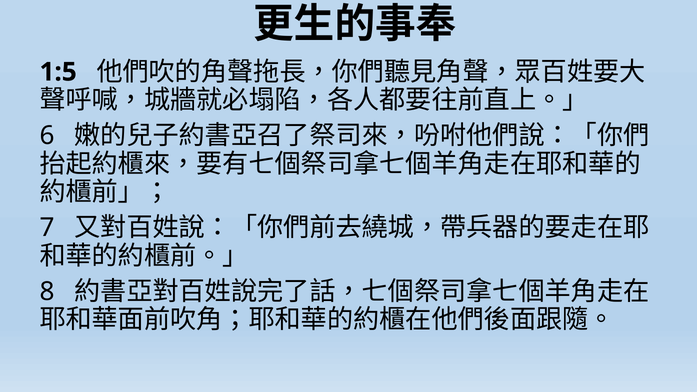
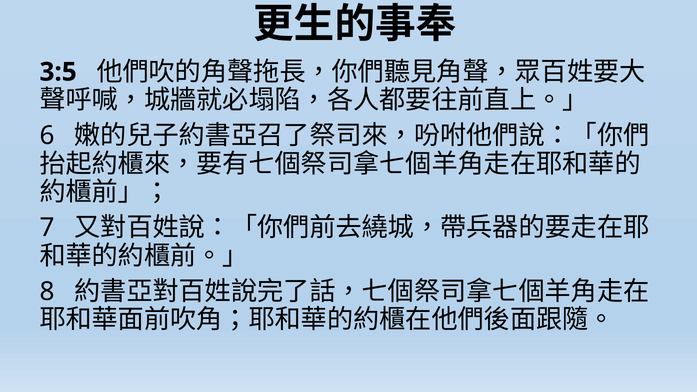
1:5: 1:5 -> 3:5
